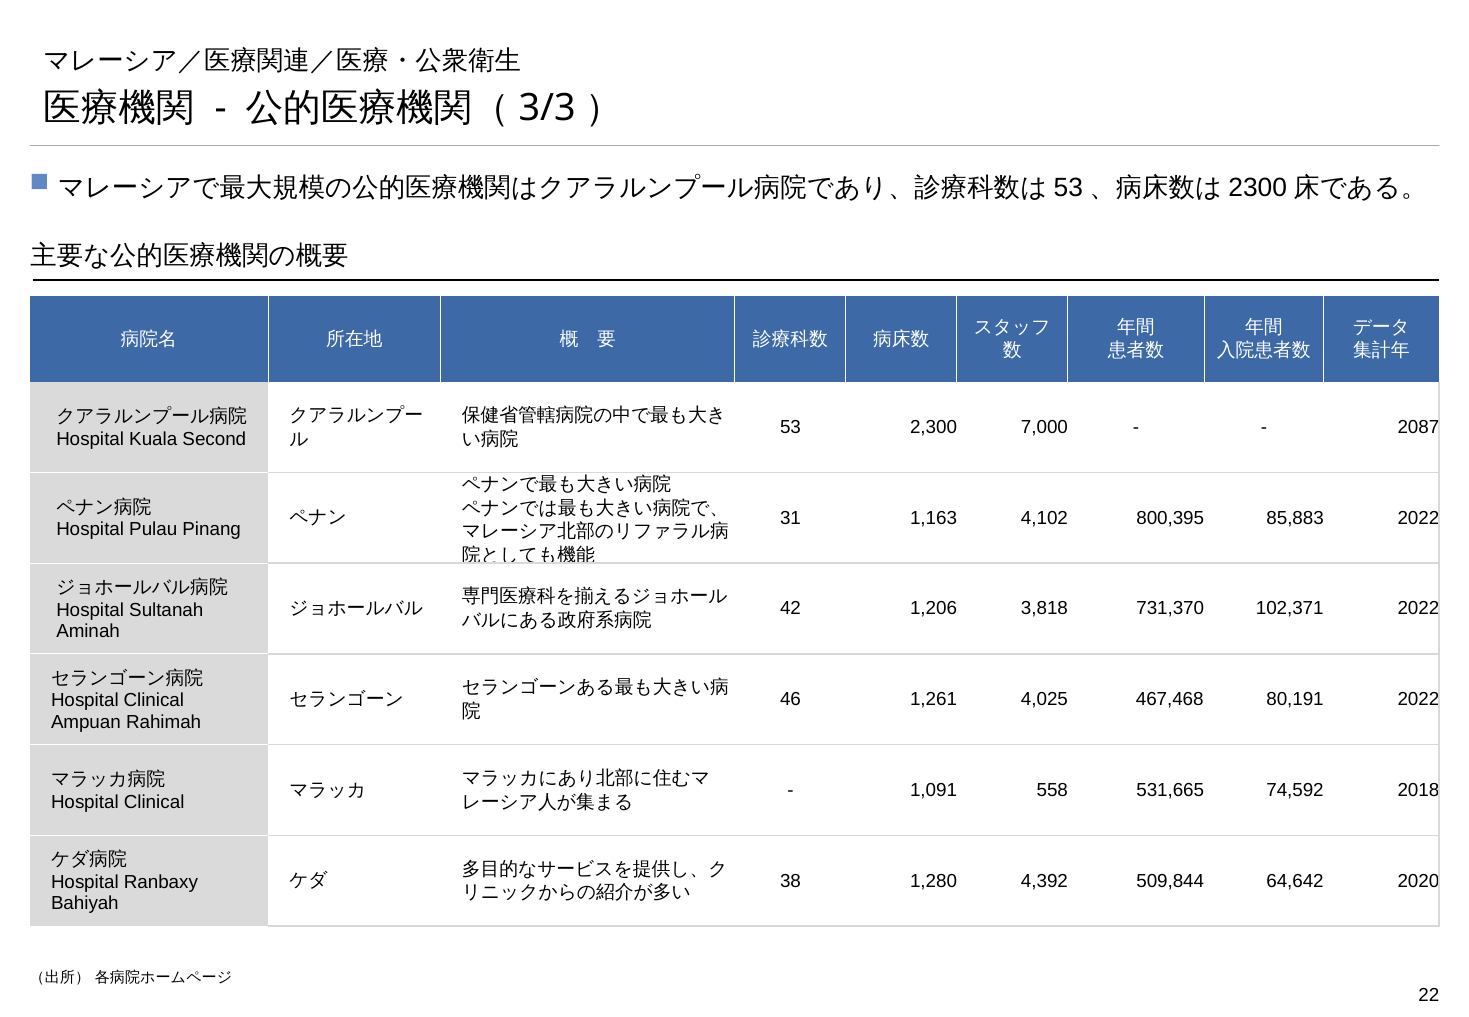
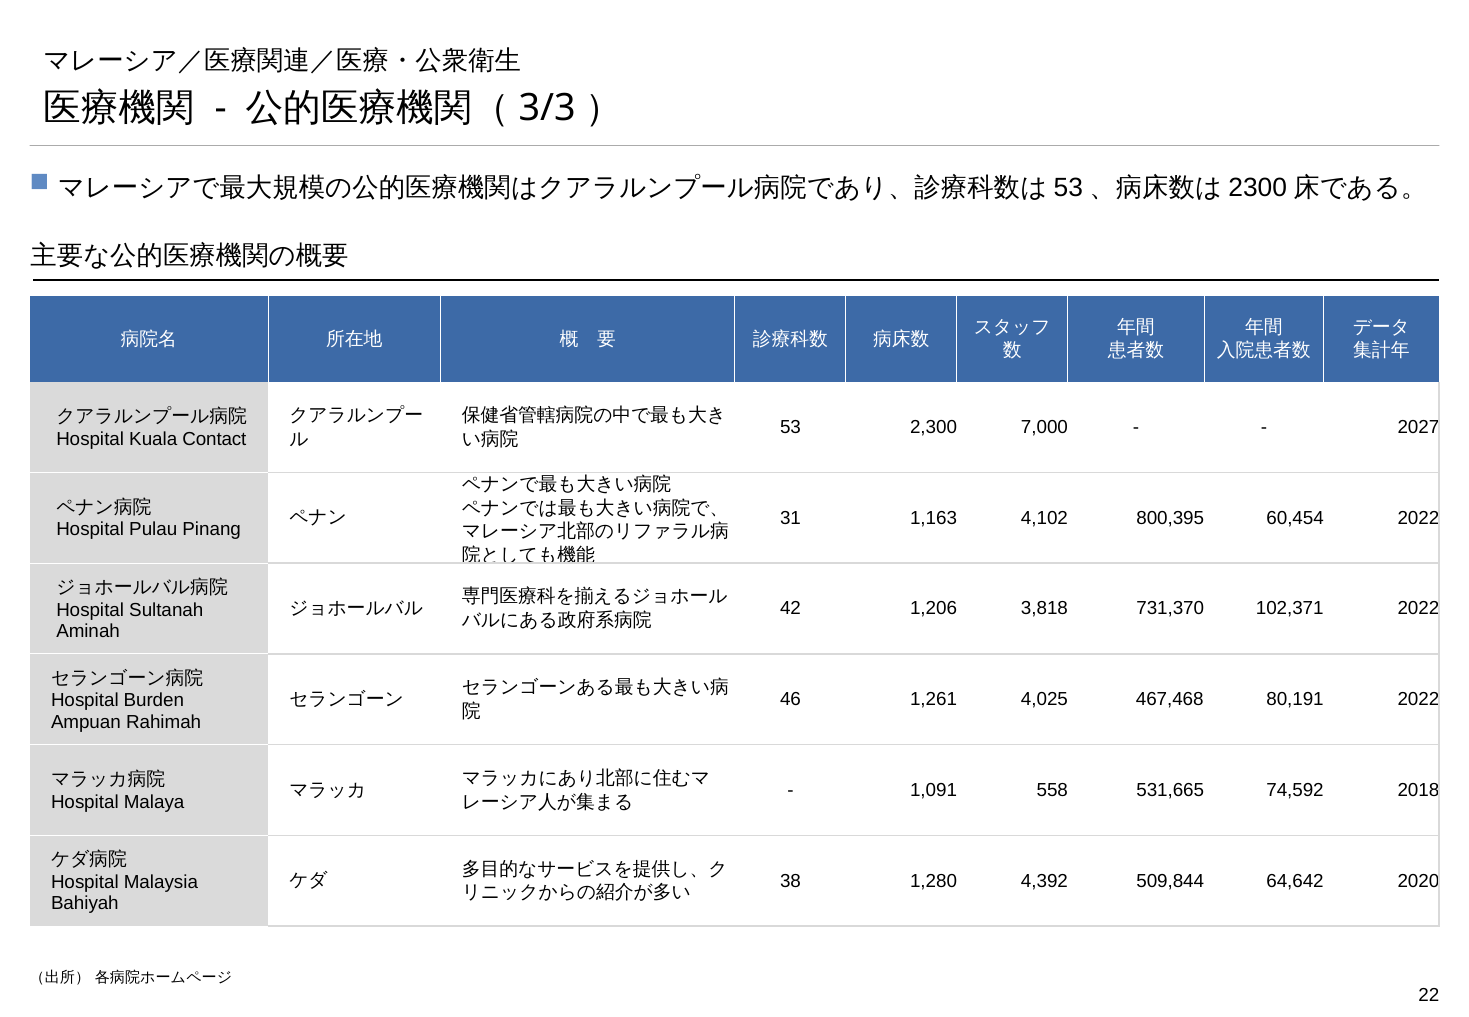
2087: 2087 -> 2027
Second: Second -> Contact
85,883: 85,883 -> 60,454
Clinical at (154, 701): Clinical -> Burden
Clinical at (154, 802): Clinical -> Malaya
Ranbaxy: Ranbaxy -> Malaysia
